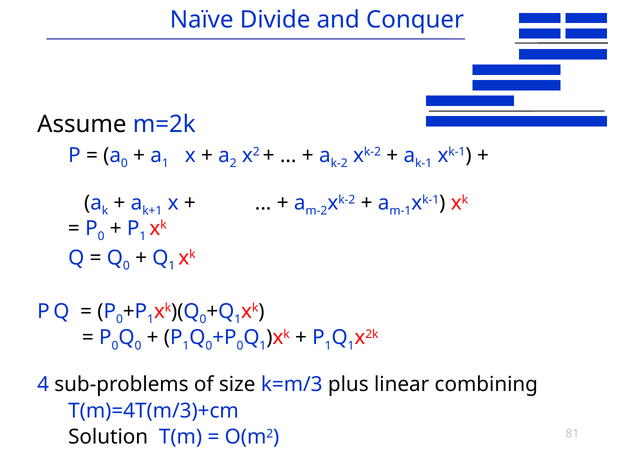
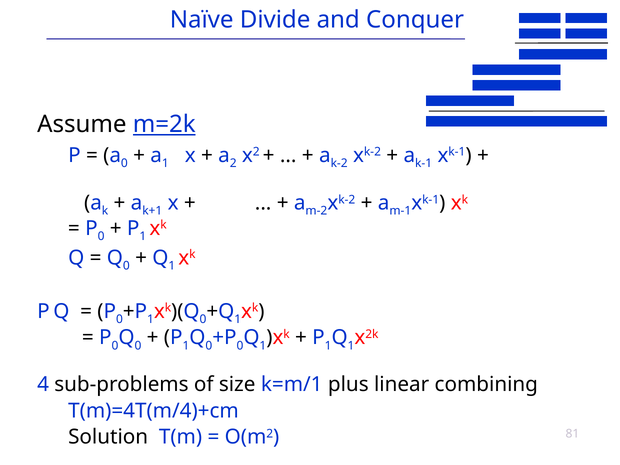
m=2k underline: none -> present
k=m/3: k=m/3 -> k=m/1
T(m)=4T(m/3)+cm: T(m)=4T(m/3)+cm -> T(m)=4T(m/4)+cm
